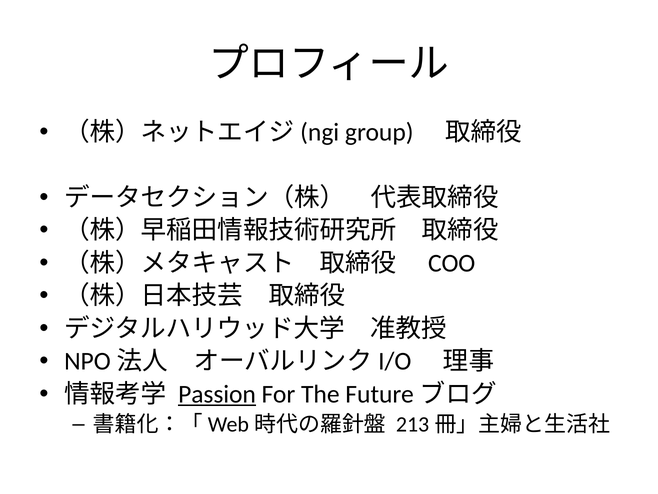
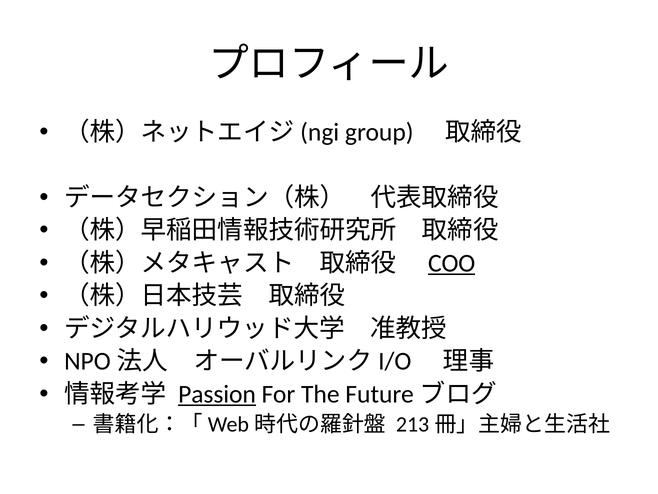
COO underline: none -> present
